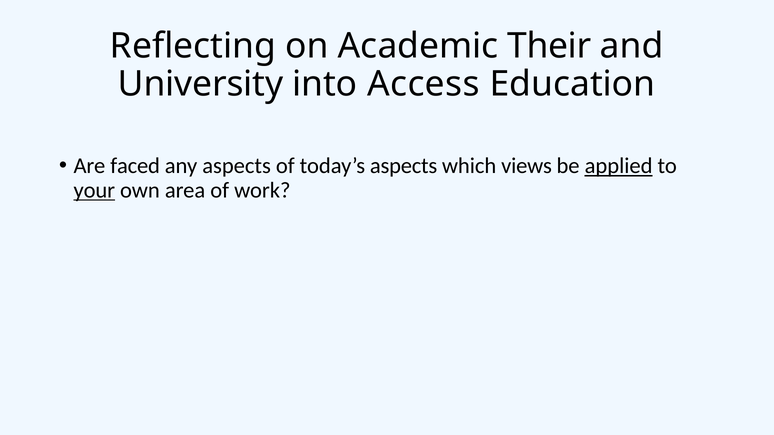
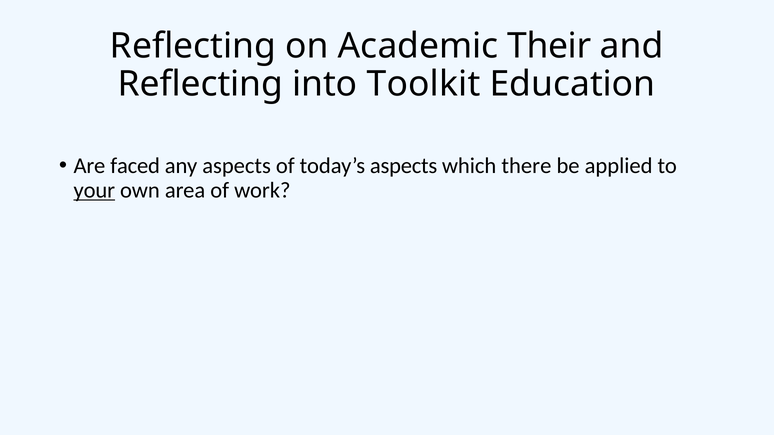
University at (201, 84): University -> Reflecting
Access: Access -> Toolkit
views: views -> there
applied underline: present -> none
